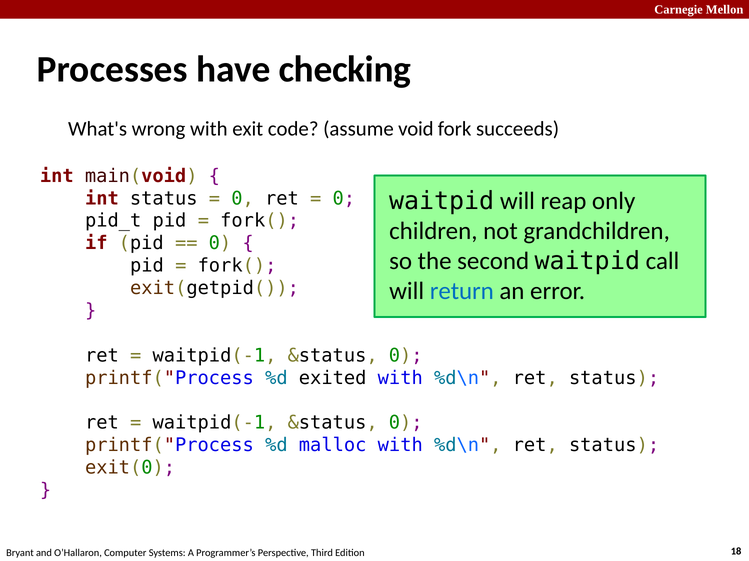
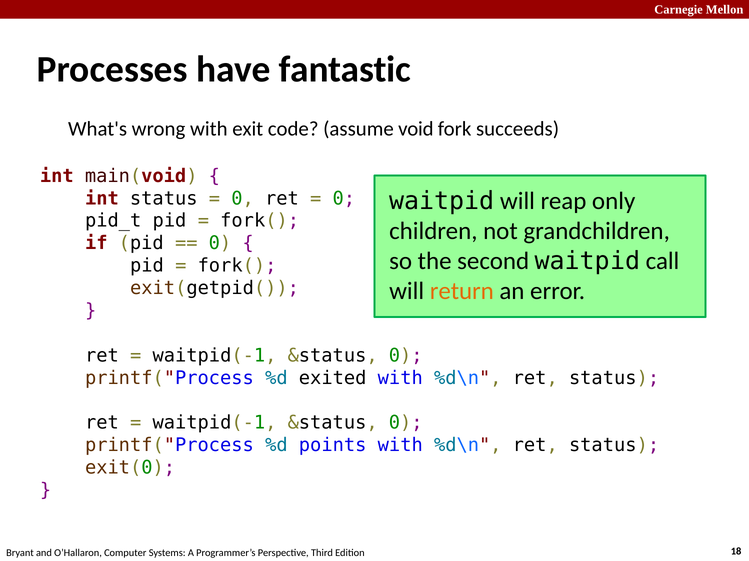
checking: checking -> fantastic
return colour: blue -> orange
malloc: malloc -> points
